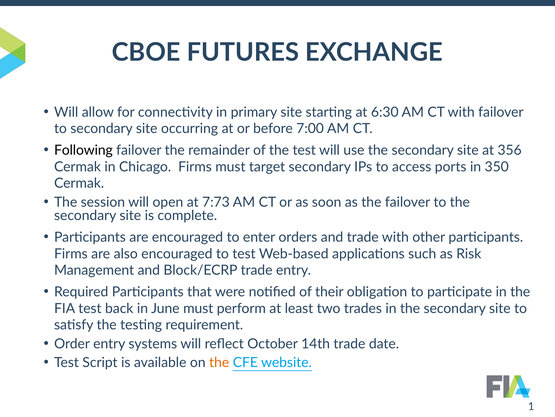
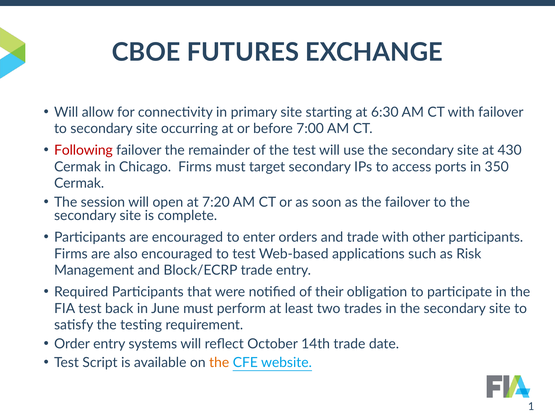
Following colour: black -> red
356: 356 -> 430
7:73: 7:73 -> 7:20
